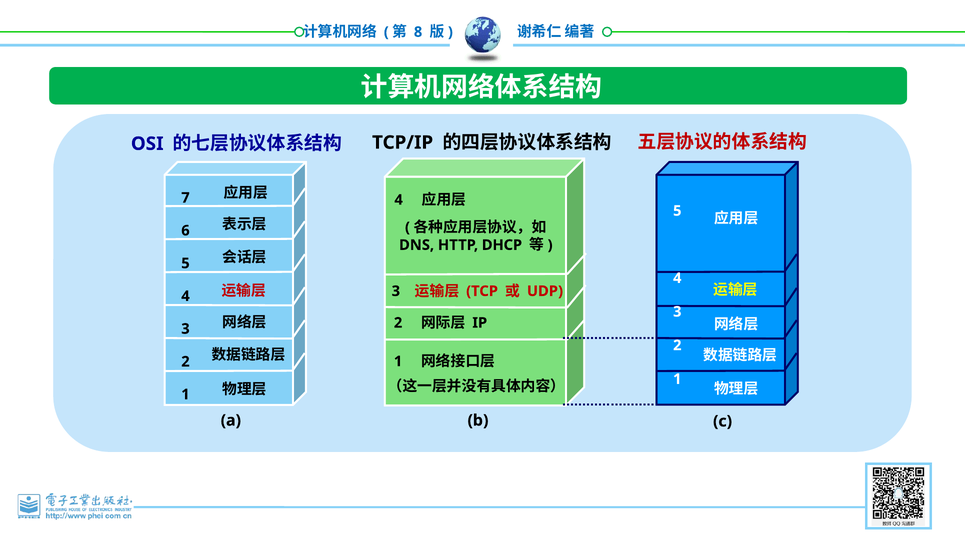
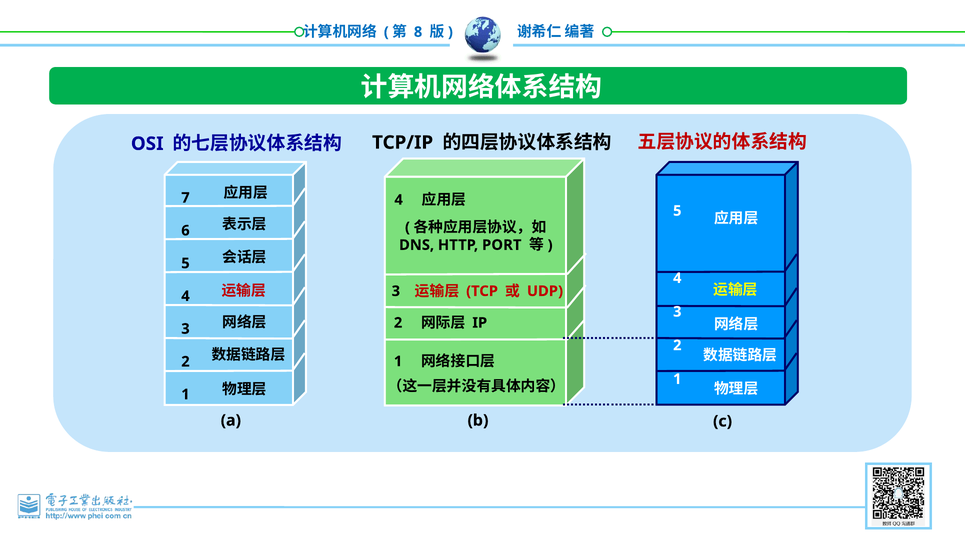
DHCP: DHCP -> PORT
